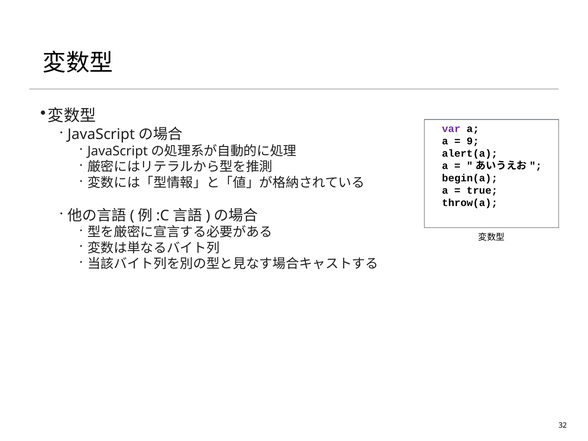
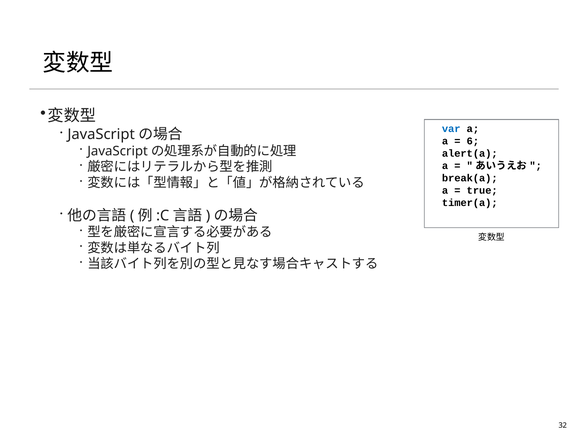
var colour: purple -> blue
9: 9 -> 6
begin(a: begin(a -> break(a
throw(a: throw(a -> timer(a
